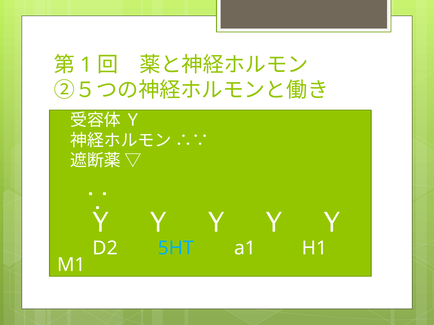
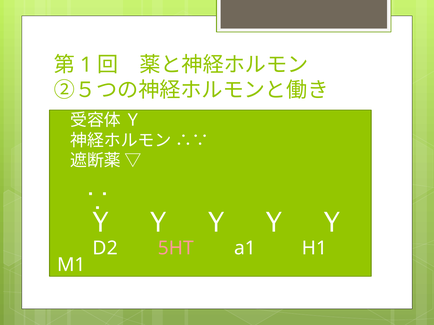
5HT colour: light blue -> pink
